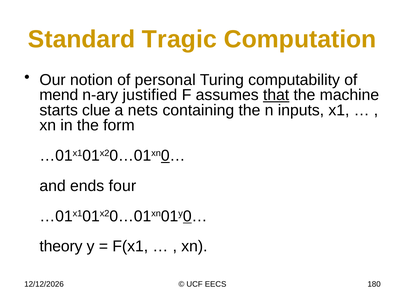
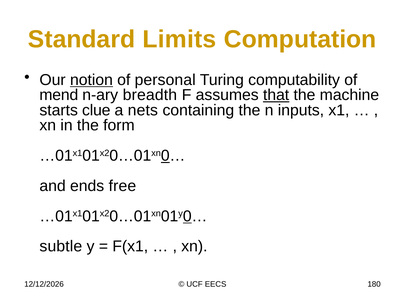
Tragic: Tragic -> Limits
notion underline: none -> present
justified: justified -> breadth
four: four -> free
theory: theory -> subtle
